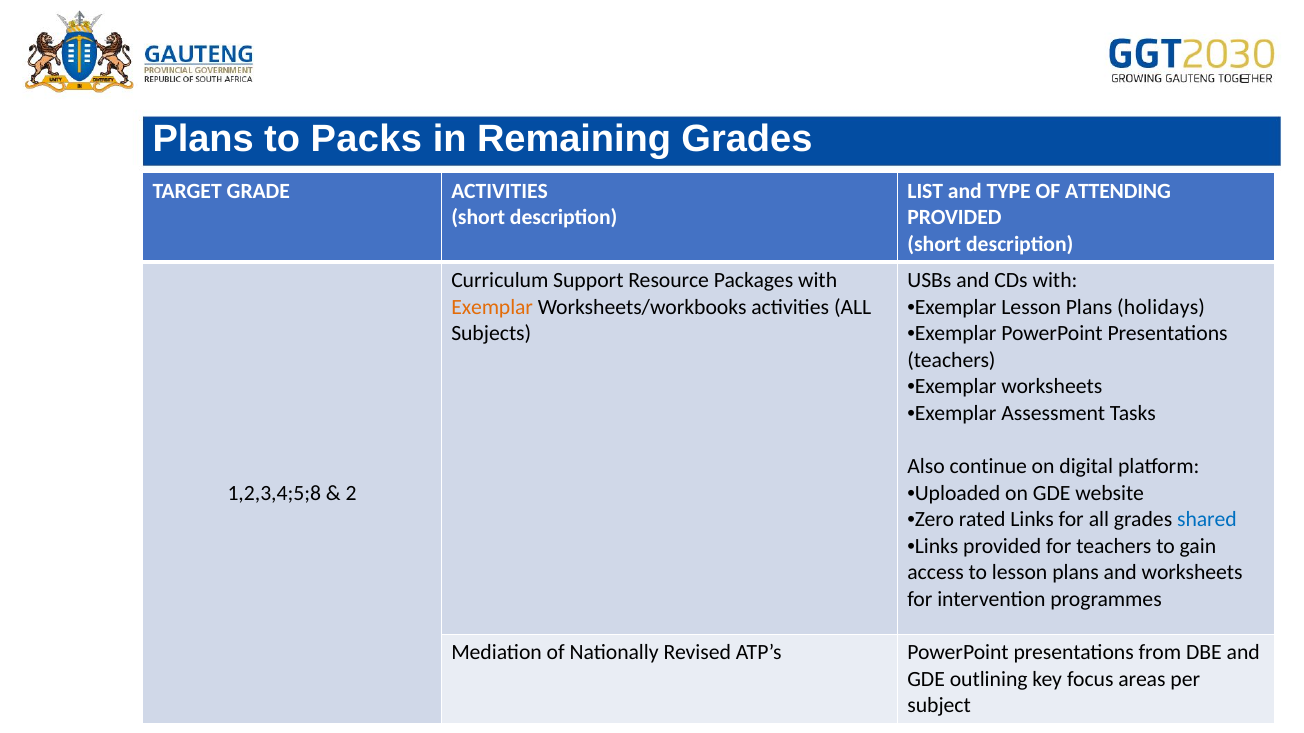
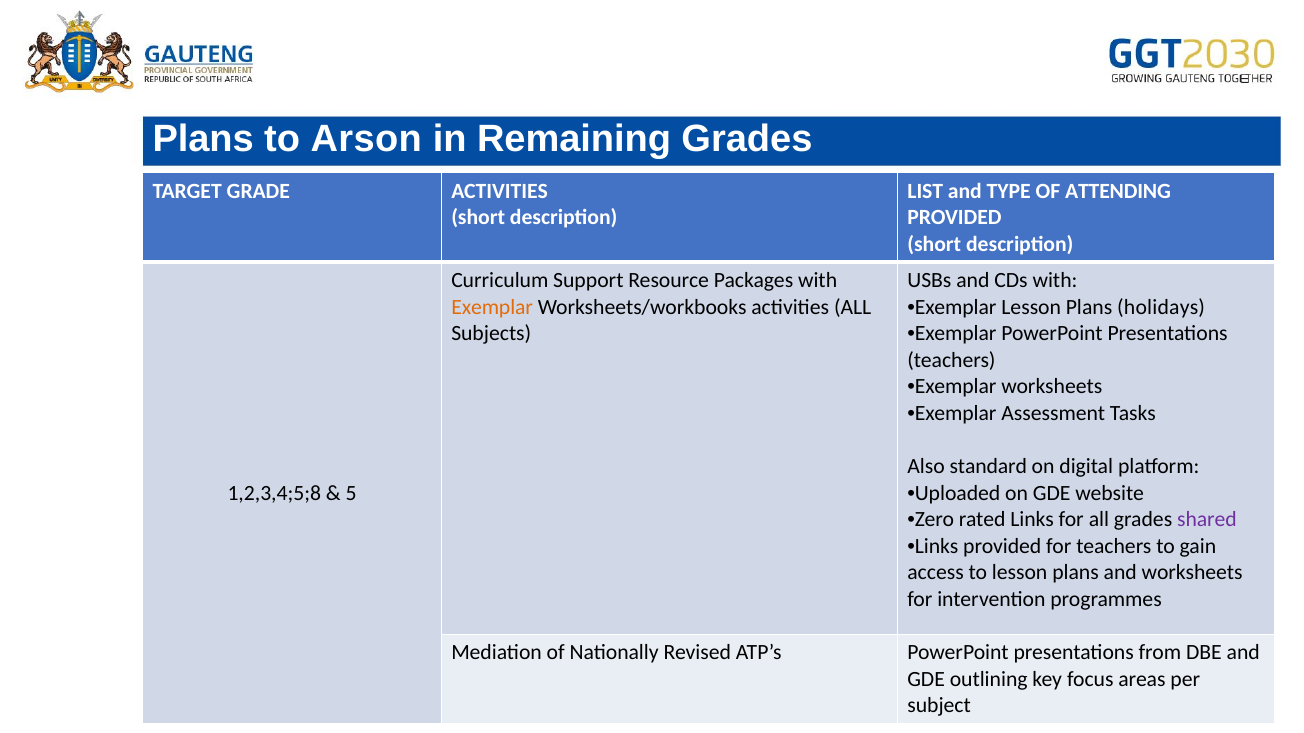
Packs: Packs -> Arson
continue: continue -> standard
2: 2 -> 5
shared colour: blue -> purple
